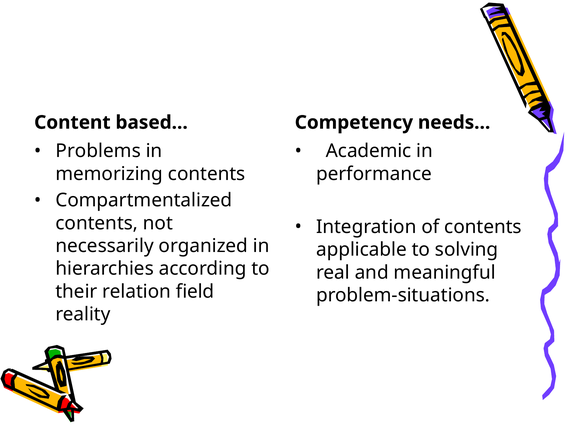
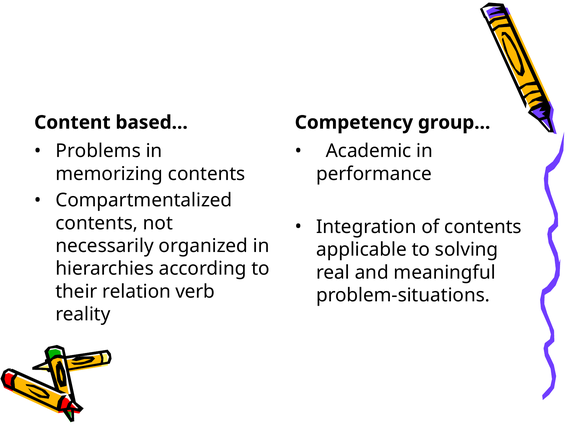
needs…: needs… -> group…
field: field -> verb
